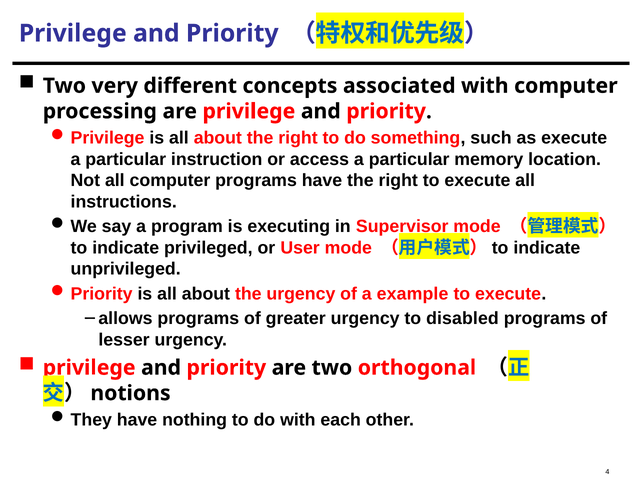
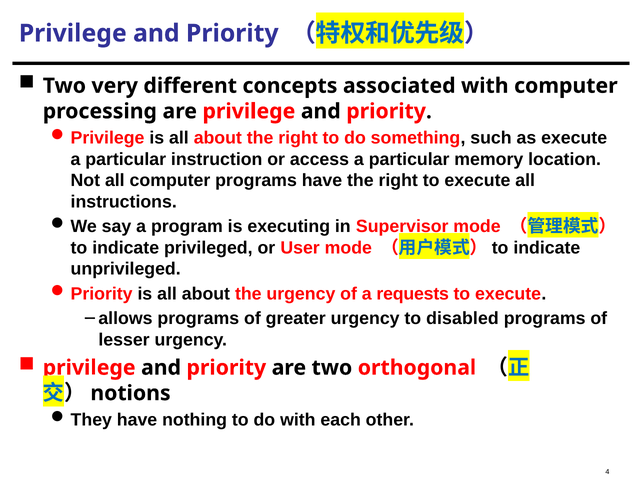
example: example -> requests
